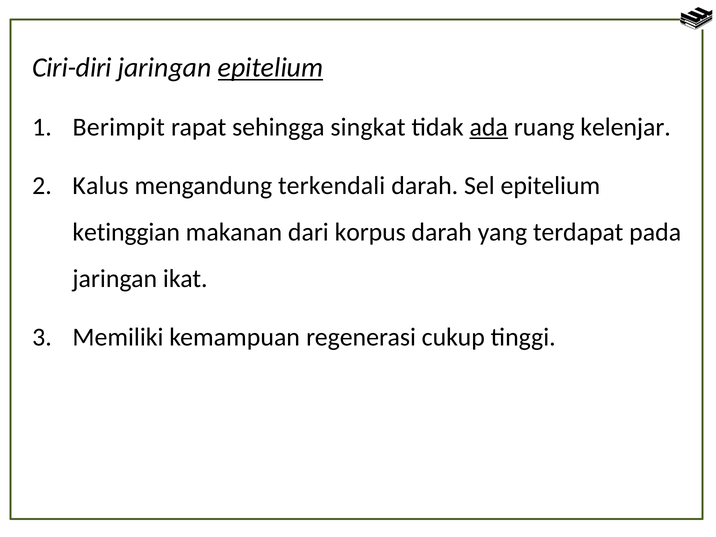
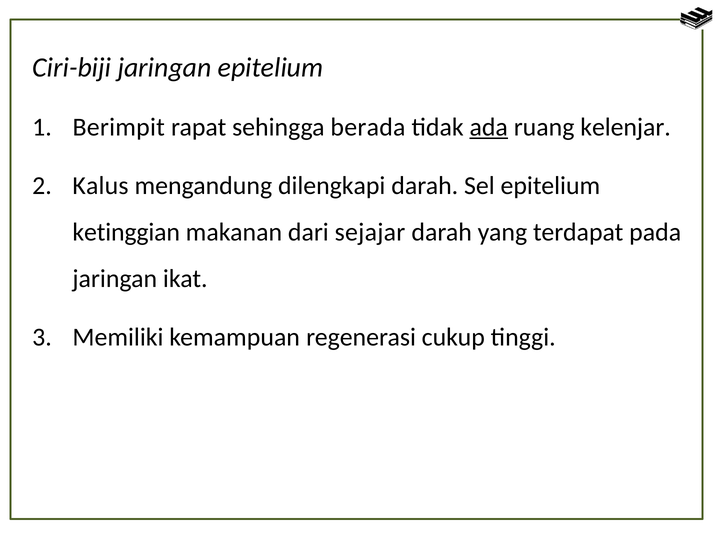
Ciri-diri: Ciri-diri -> Ciri-biji
epitelium at (270, 68) underline: present -> none
singkat: singkat -> berada
terkendali: terkendali -> dilengkapi
korpus: korpus -> sejajar
